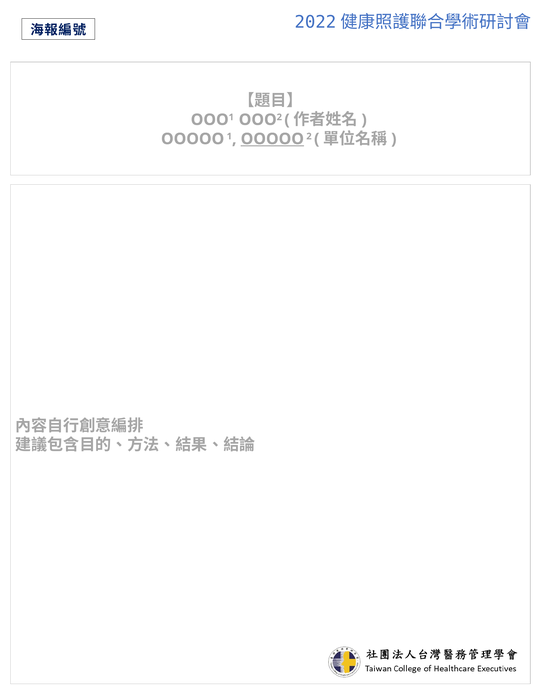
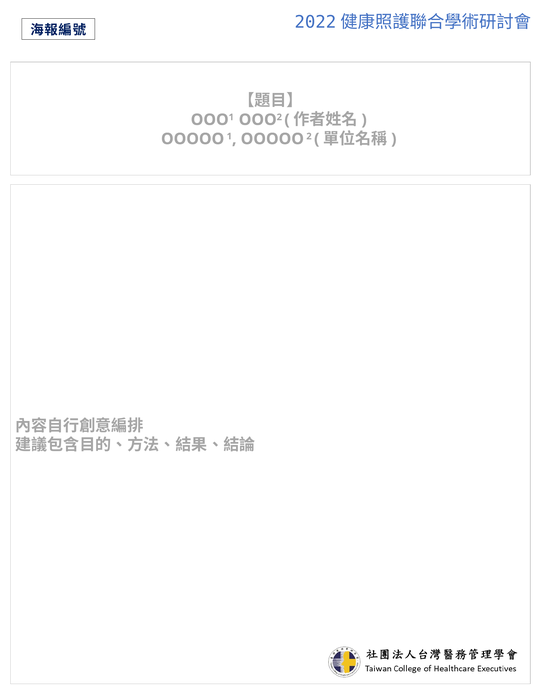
OOOOO at (272, 139) underline: present -> none
